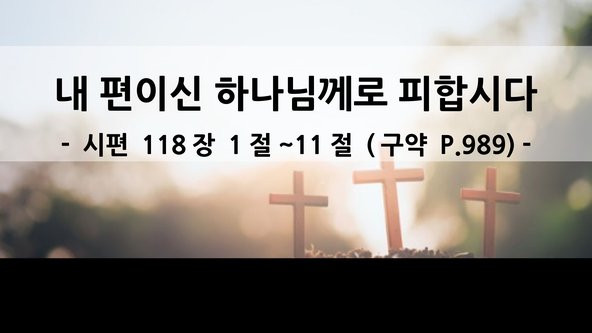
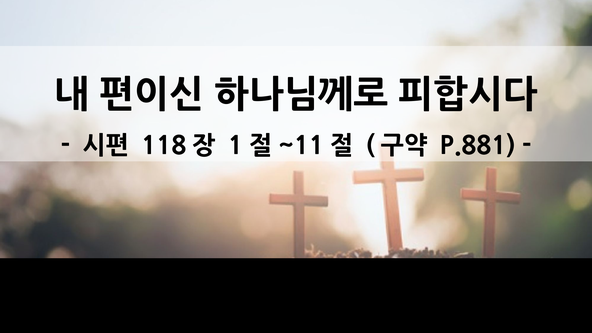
P.989: P.989 -> P.881
